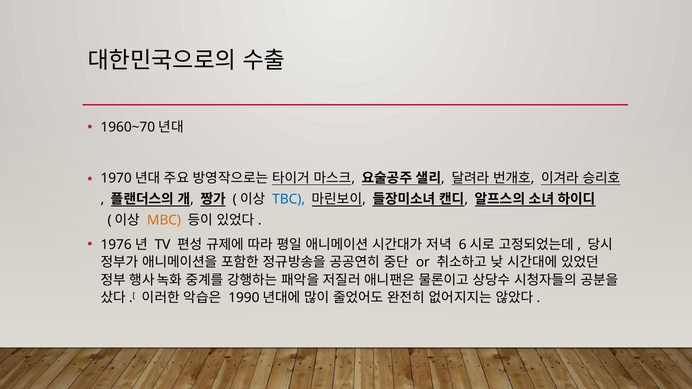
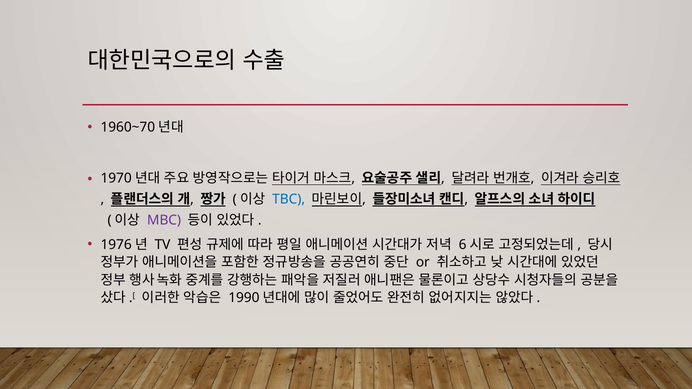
MBC colour: orange -> purple
